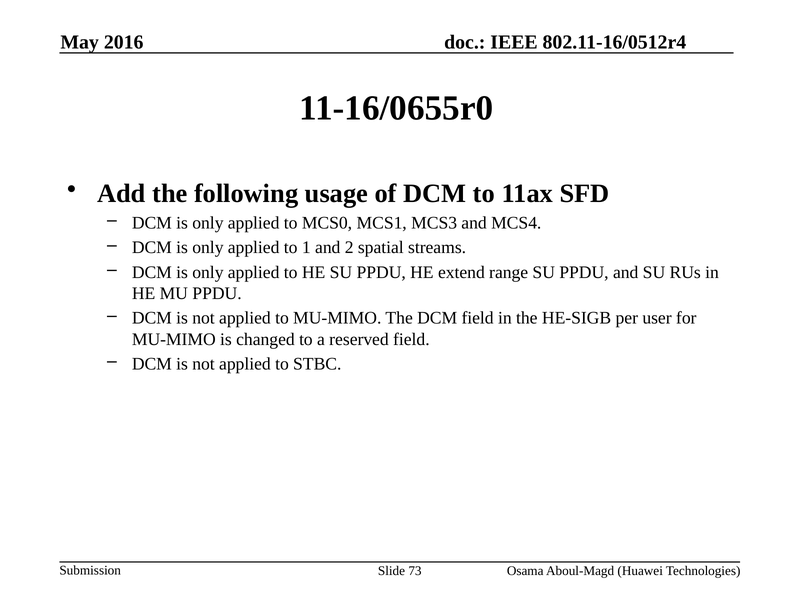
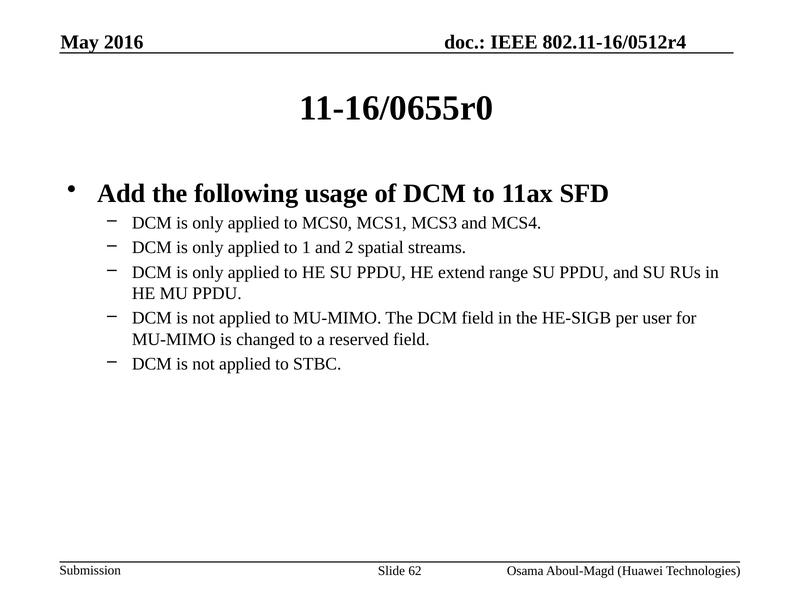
73: 73 -> 62
